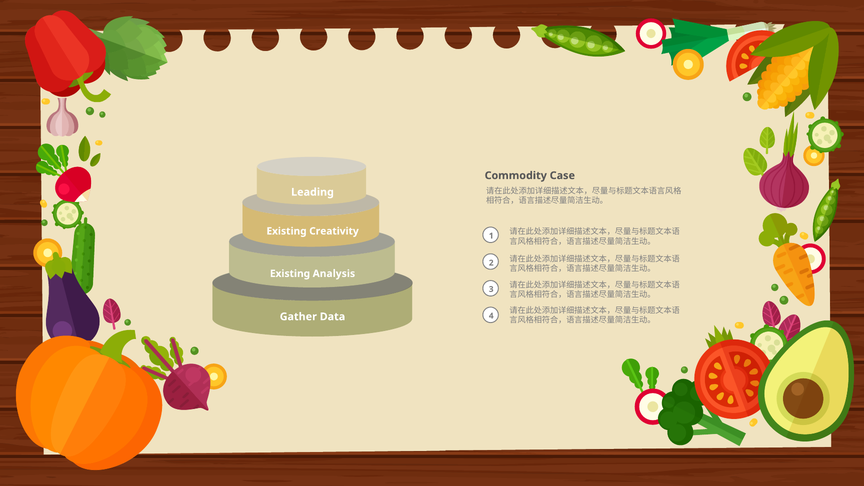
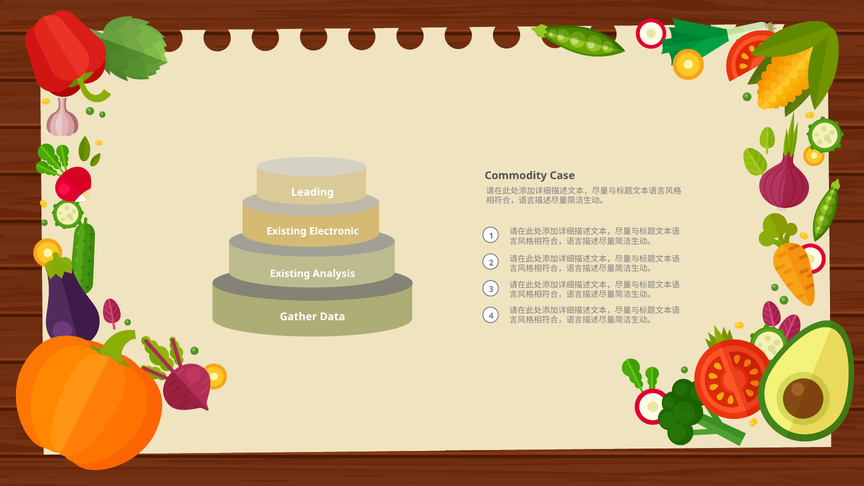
Creativity: Creativity -> Electronic
